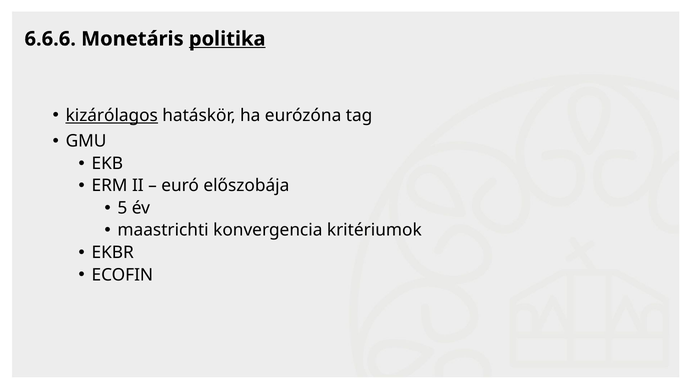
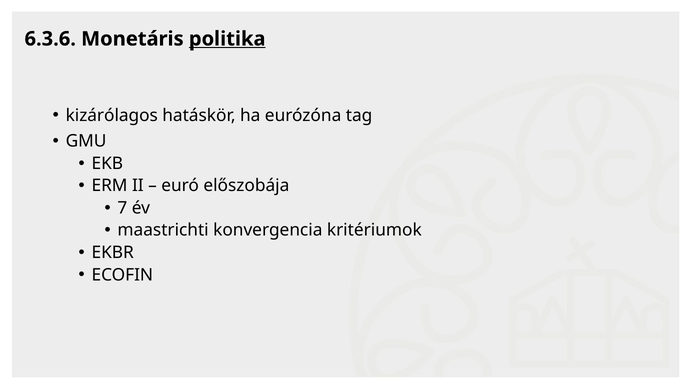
6.6.6: 6.6.6 -> 6.3.6
kizárólagos underline: present -> none
5: 5 -> 7
